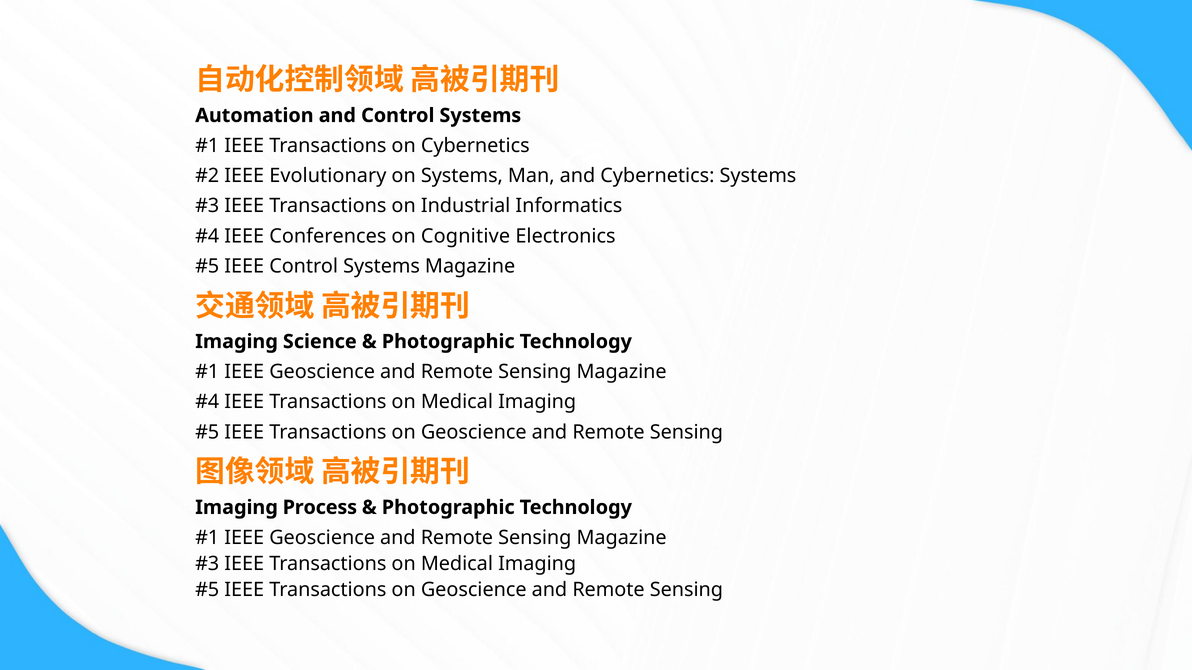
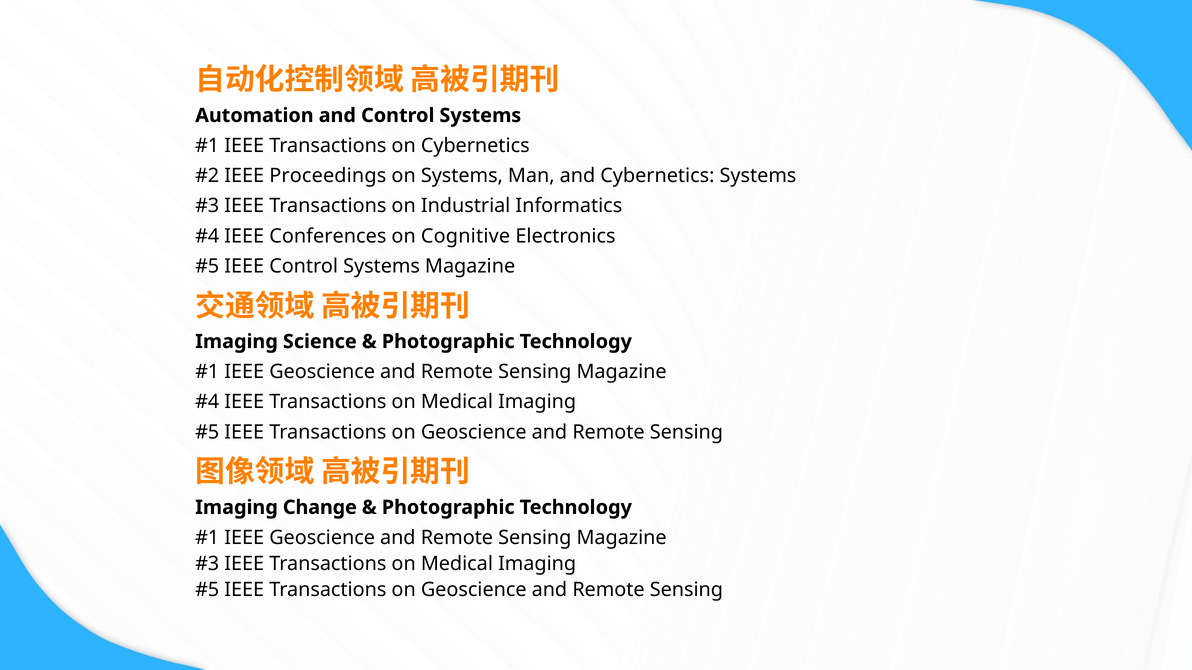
Evolutionary: Evolutionary -> Proceedings
Process: Process -> Change
